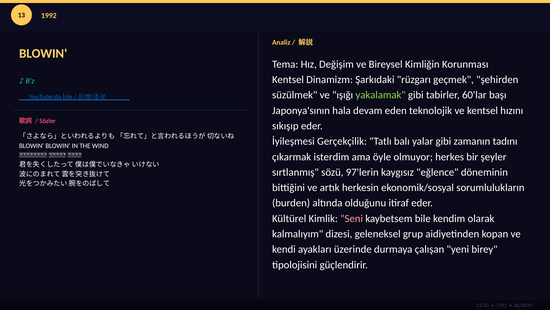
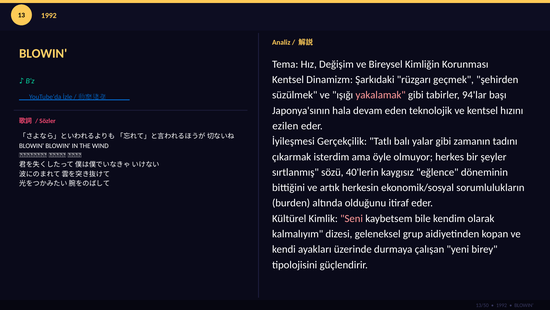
yakalamak colour: light green -> pink
60'lar: 60'lar -> 94'lar
sıkışıp: sıkışıp -> ezilen
97'lerin: 97'lerin -> 40'lerin
